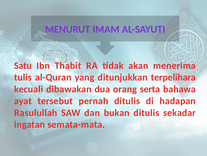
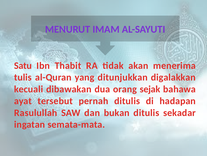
terpelihara: terpelihara -> digalakkan
serta: serta -> sejak
